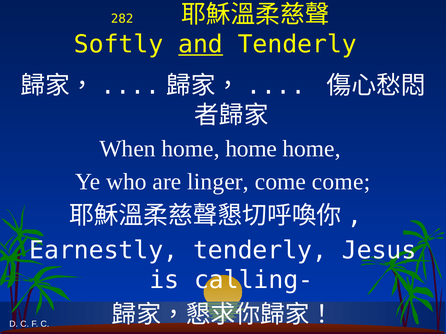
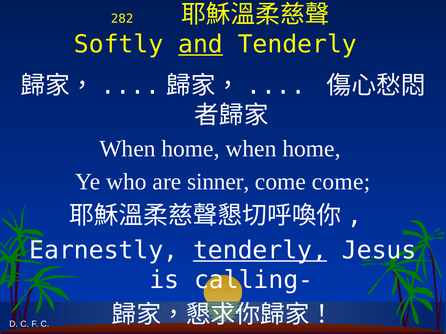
home at (251, 149): home -> when
are linger: linger -> sinner
tenderly at (260, 251) underline: none -> present
